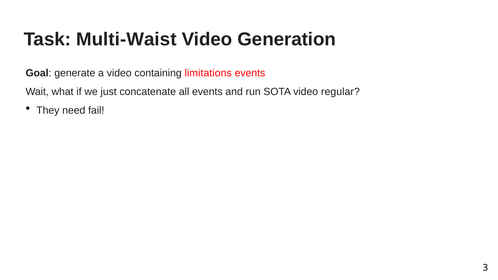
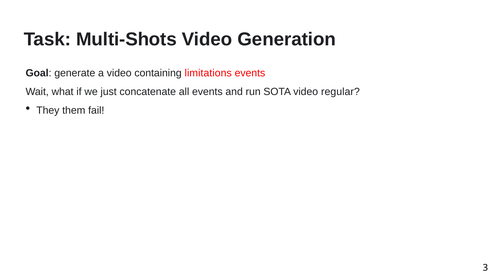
Multi-Waist: Multi-Waist -> Multi-Shots
need: need -> them
